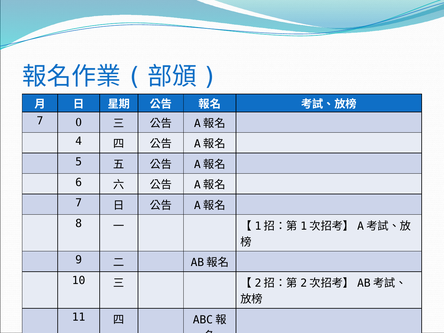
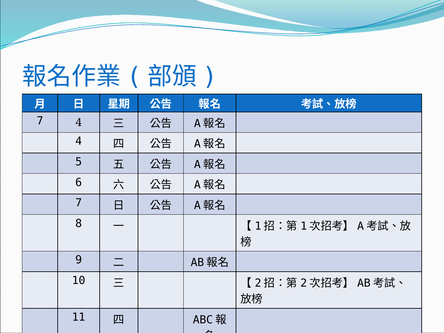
7 0: 0 -> 4
